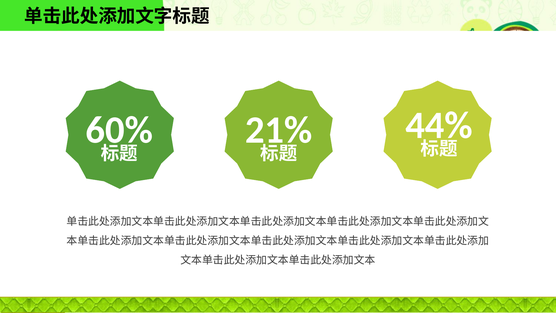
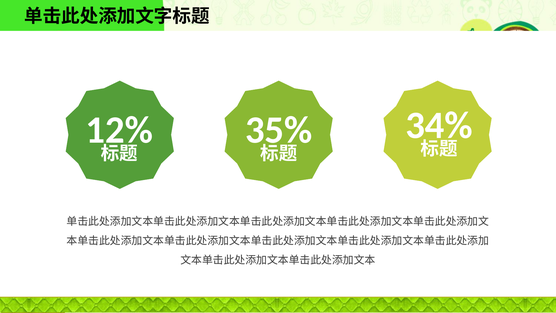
44%: 44% -> 34%
60%: 60% -> 12%
21%: 21% -> 35%
